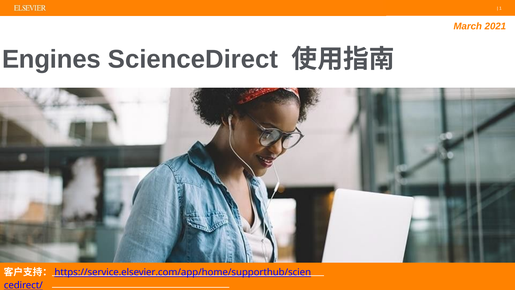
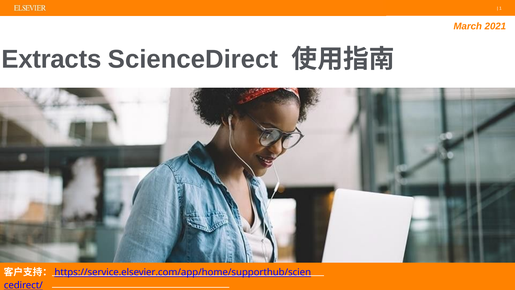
Engines: Engines -> Extracts
